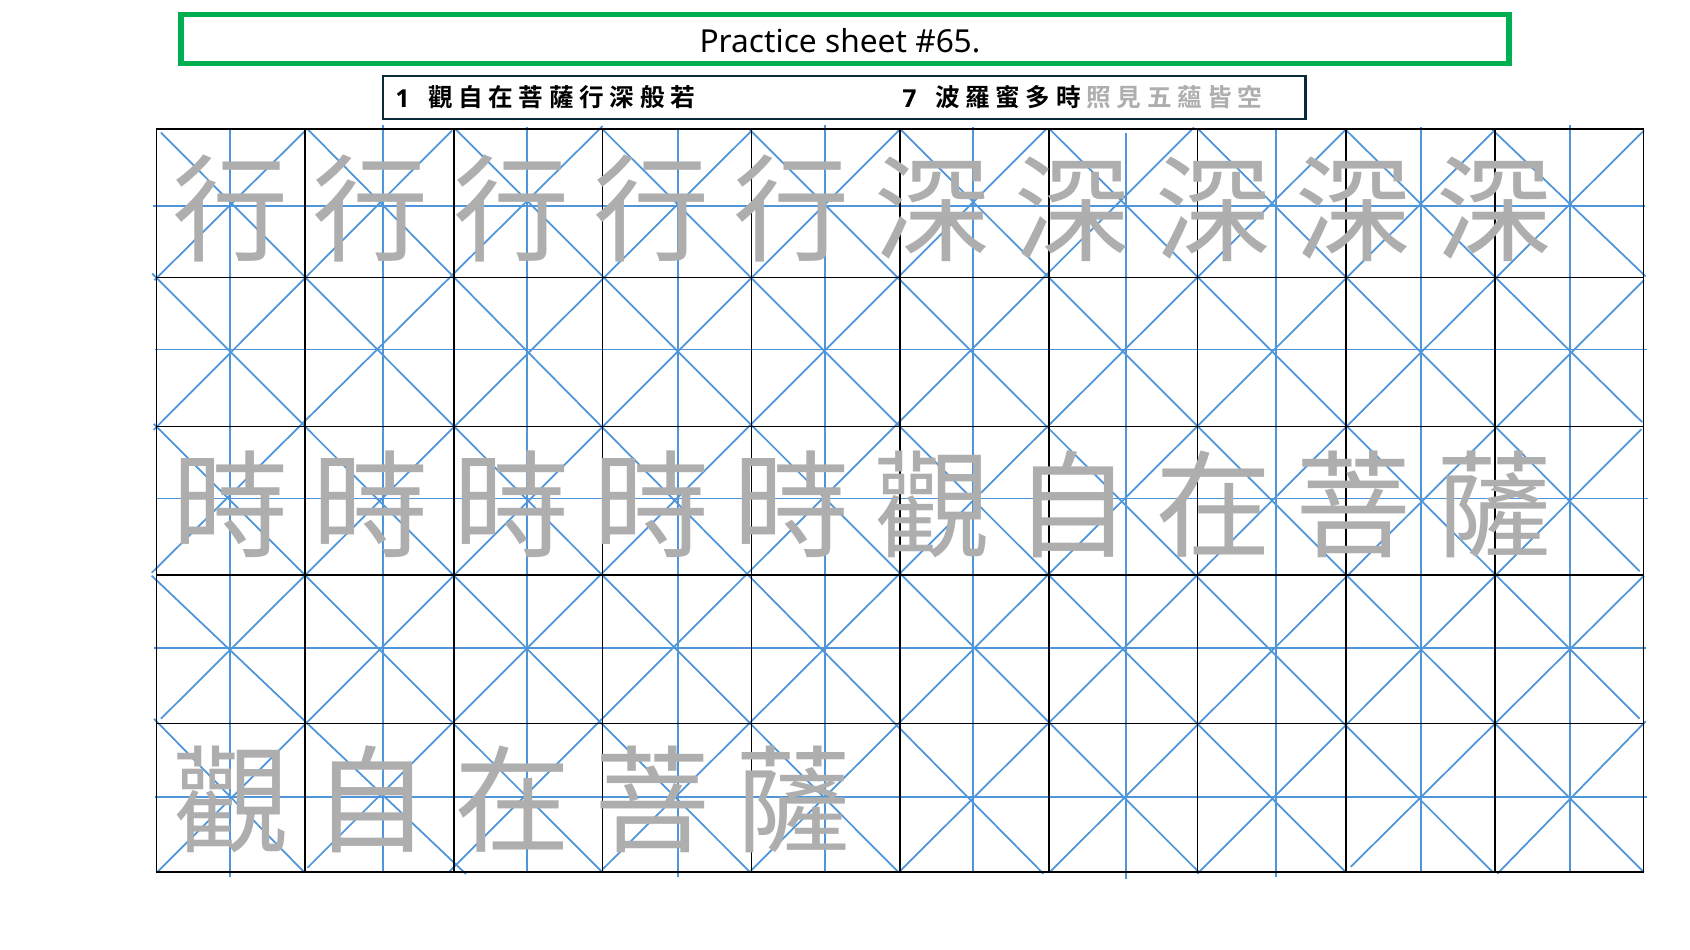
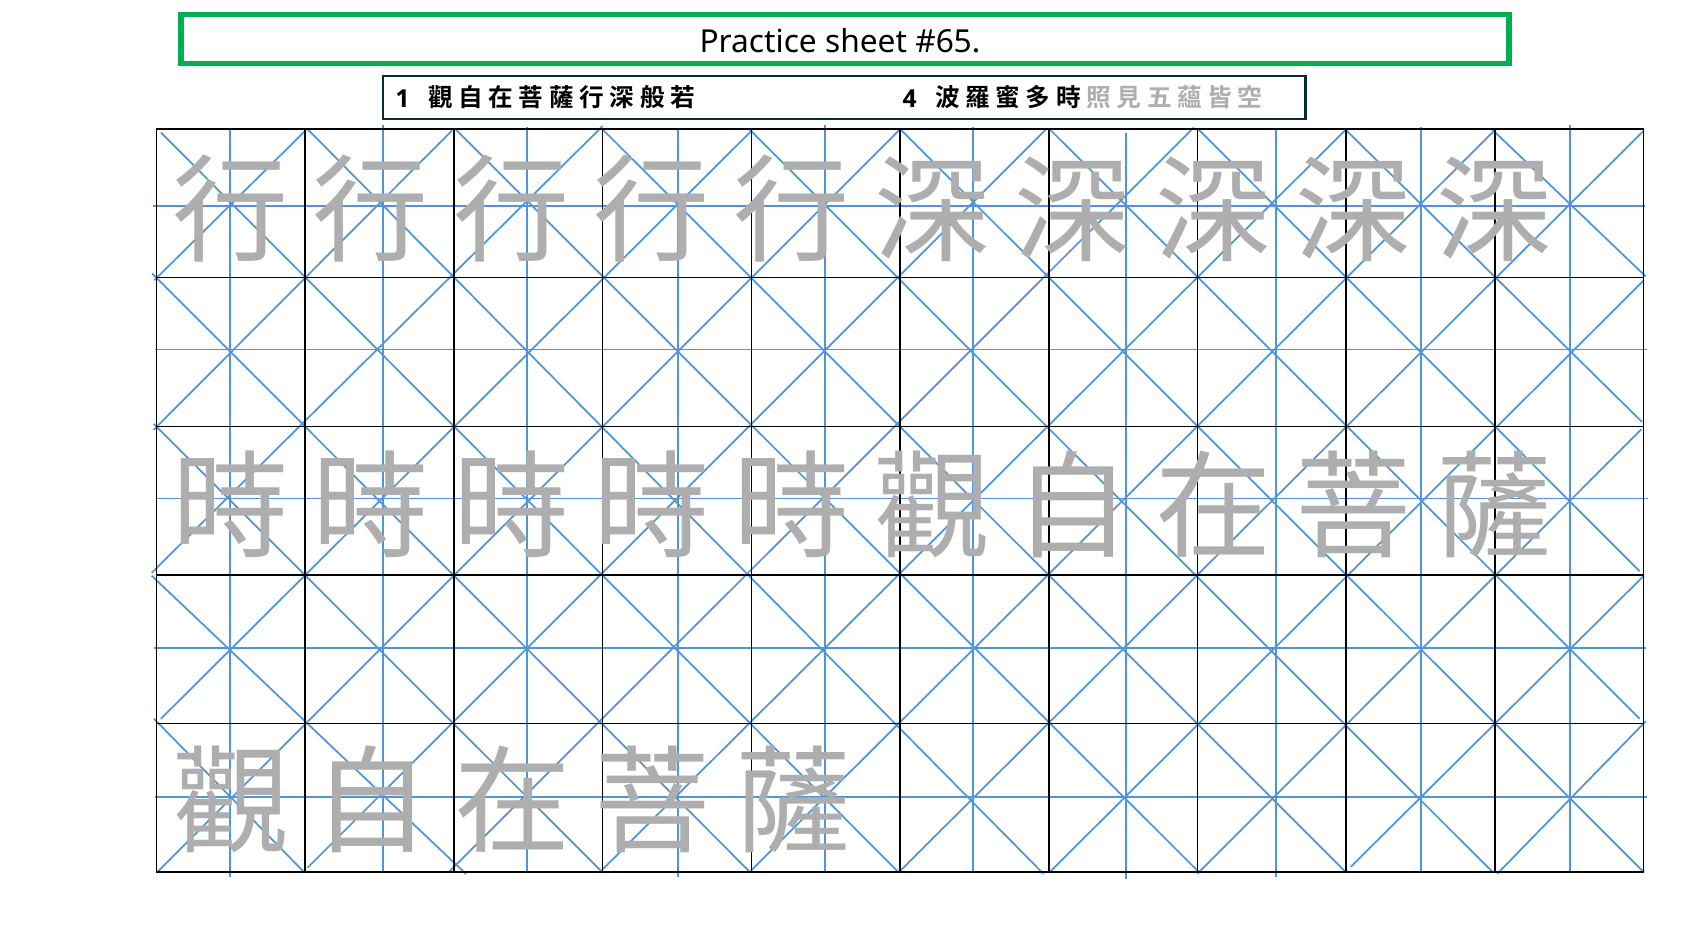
7: 7 -> 4
